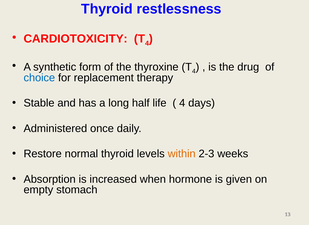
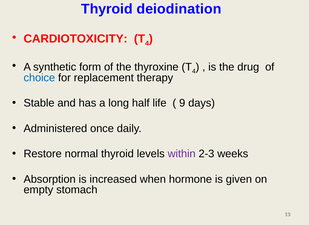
restlessness: restlessness -> deiodination
4 at (182, 103): 4 -> 9
within colour: orange -> purple
